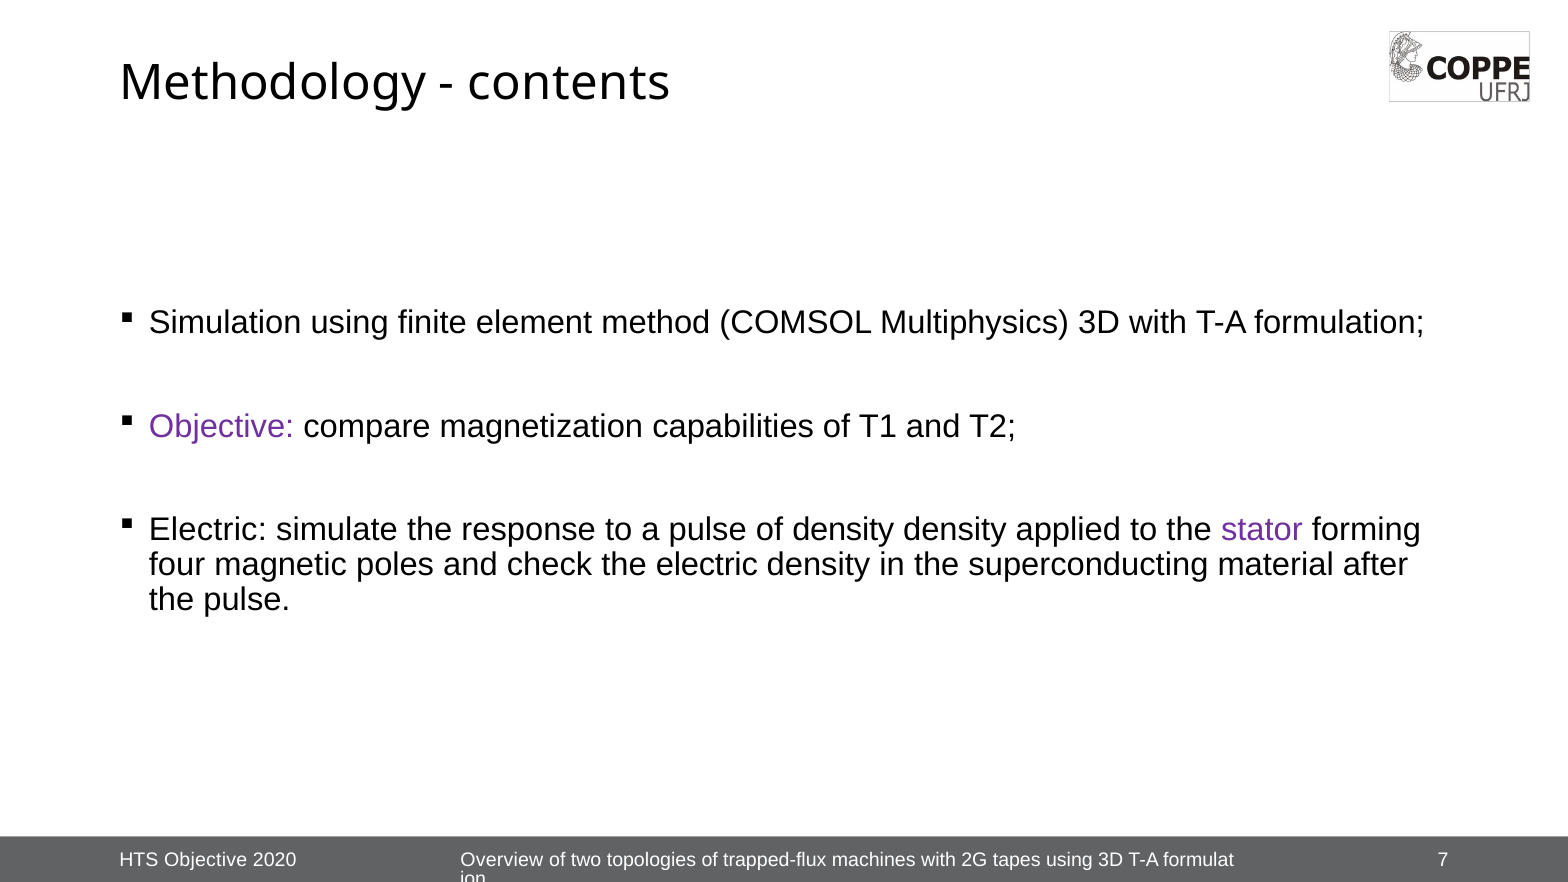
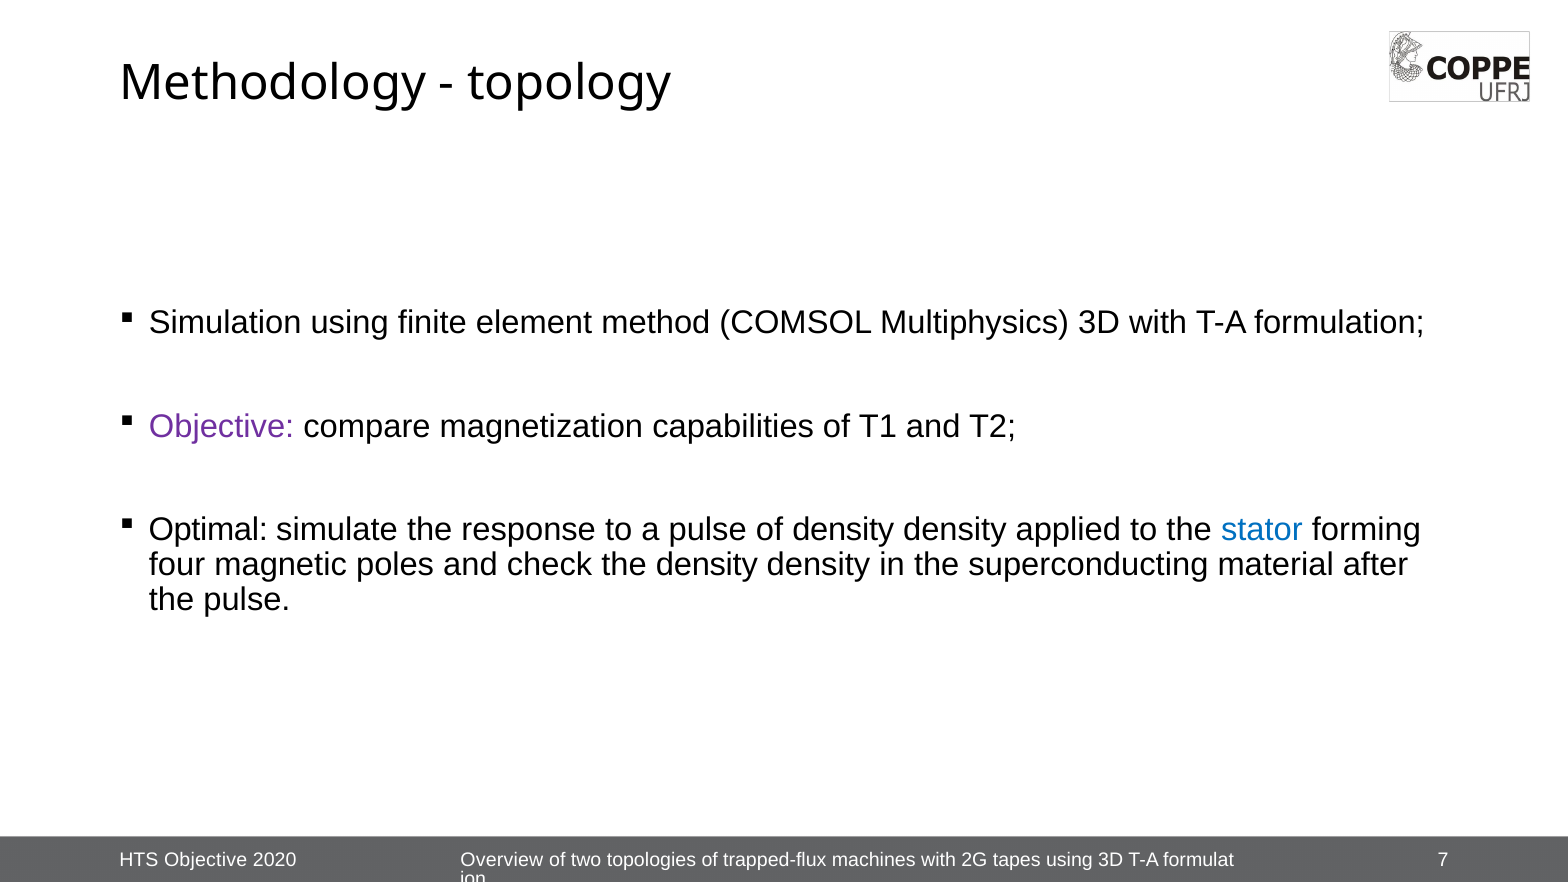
contents: contents -> topology
Electric at (208, 530): Electric -> Optimal
stator colour: purple -> blue
the electric: electric -> density
